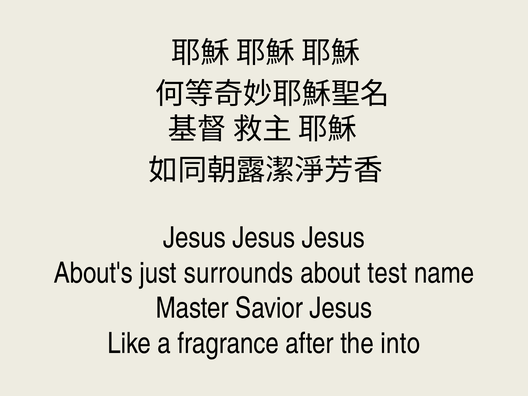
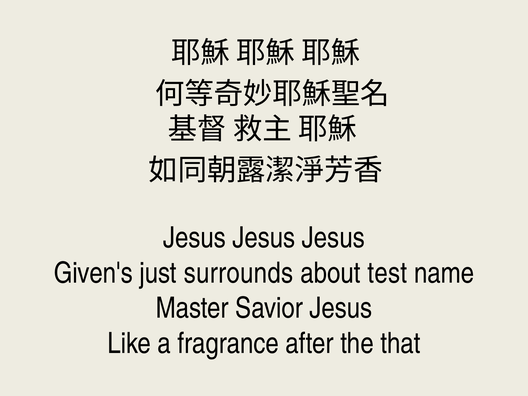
About's: About's -> Given's
into: into -> that
